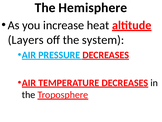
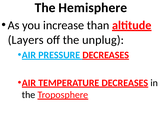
heat: heat -> than
system: system -> unplug
